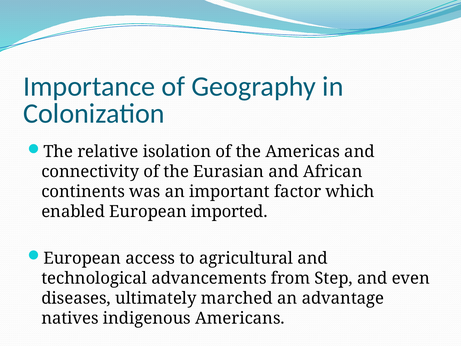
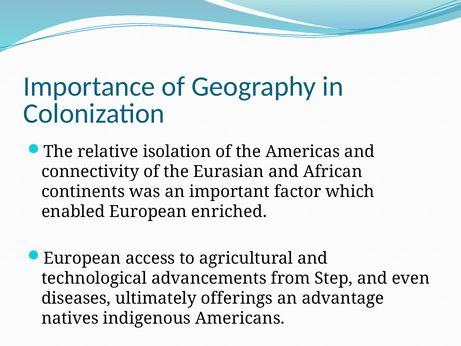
imported: imported -> enriched
marched: marched -> offerings
